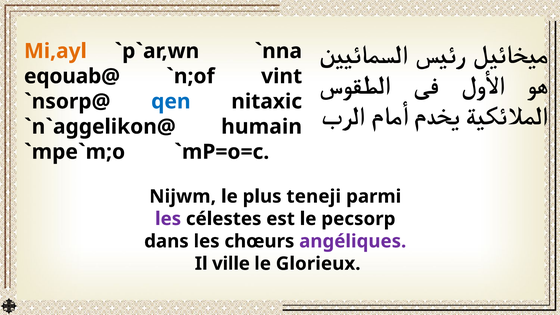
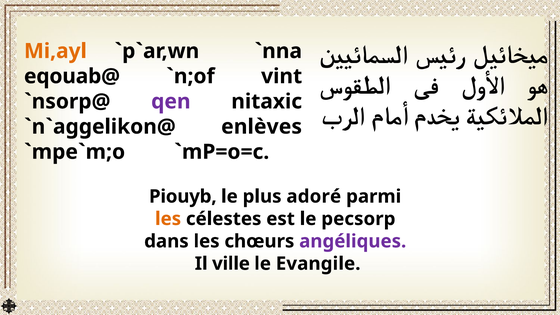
qen colour: blue -> purple
humain: humain -> enlèves
Nijwm: Nijwm -> Piouyb
teneji: teneji -> adoré
les at (168, 219) colour: purple -> orange
Glorieux: Glorieux -> Evangile
